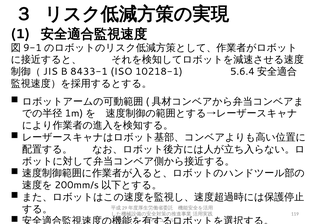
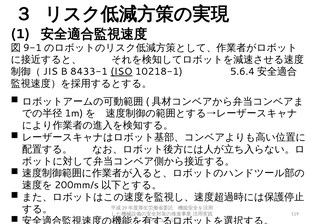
ISO underline: none -> present
